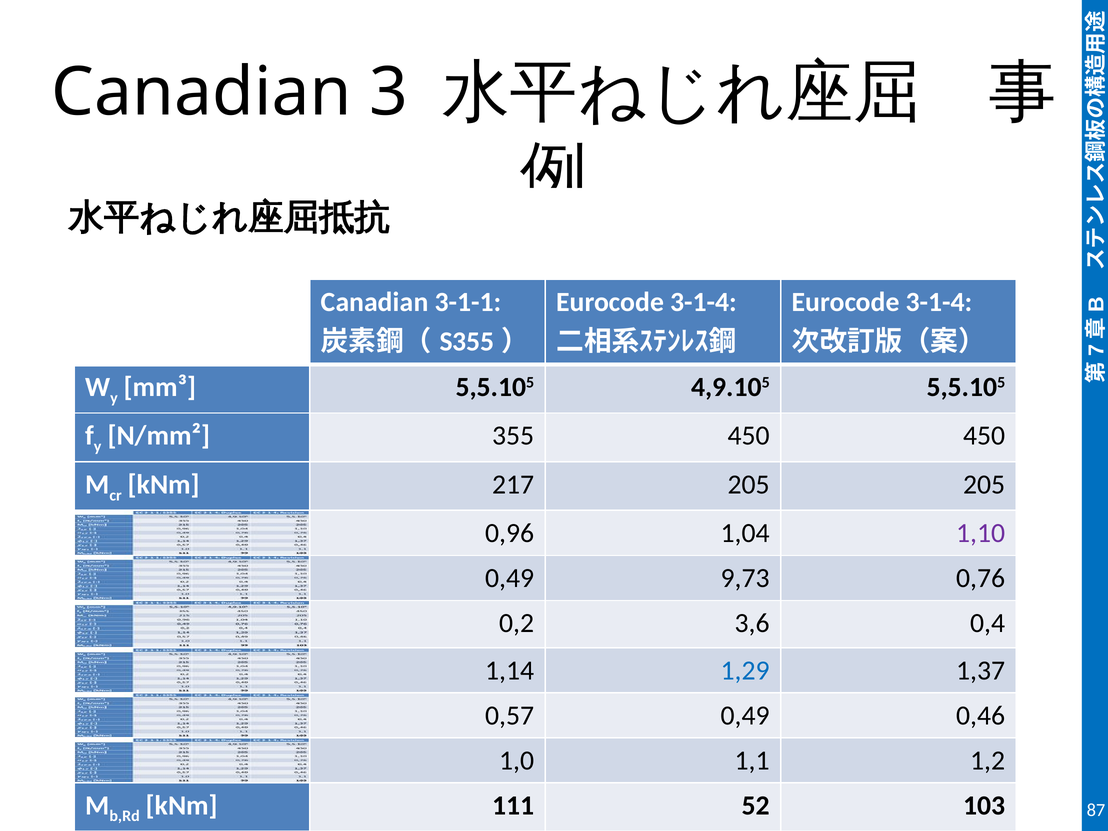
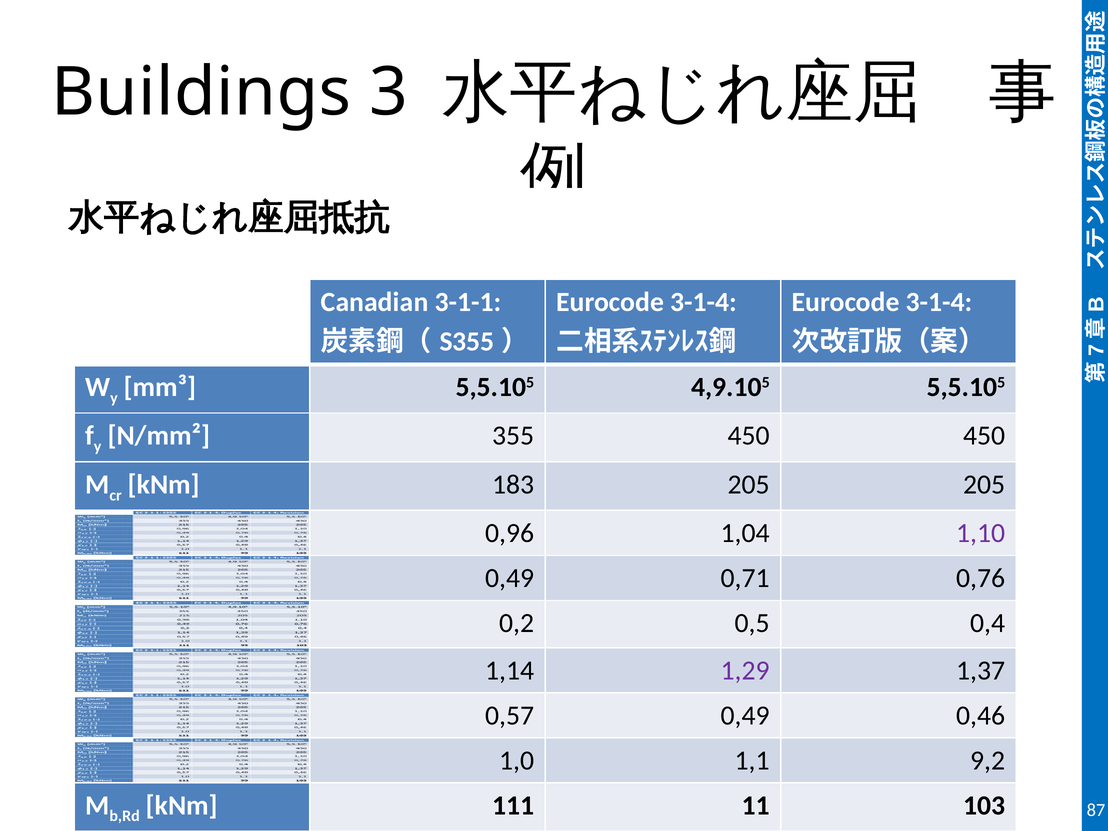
Canadian at (201, 92): Canadian -> Buildings
217: 217 -> 183
9,73: 9,73 -> 0,71
3,6: 3,6 -> 0,5
1,29 colour: blue -> purple
1,2: 1,2 -> 9,2
52: 52 -> 11
